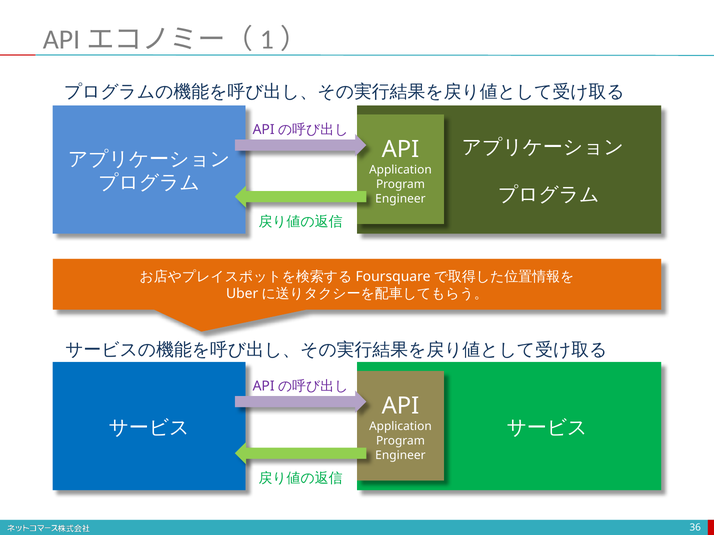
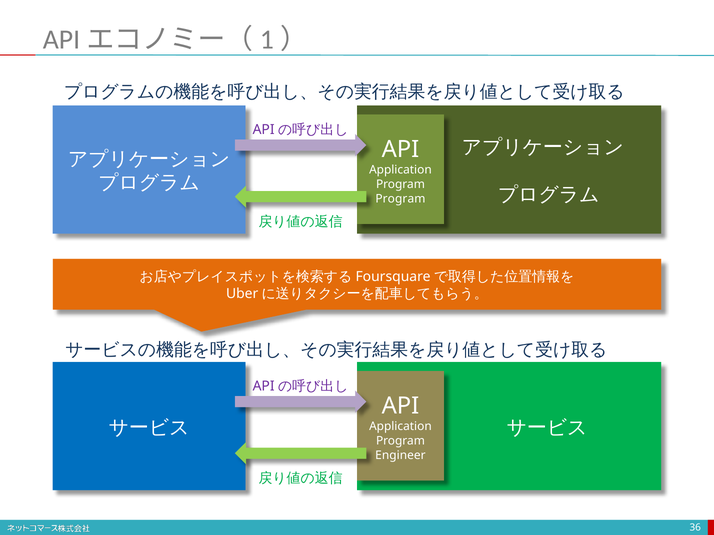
Engineer at (400, 199): Engineer -> Program
